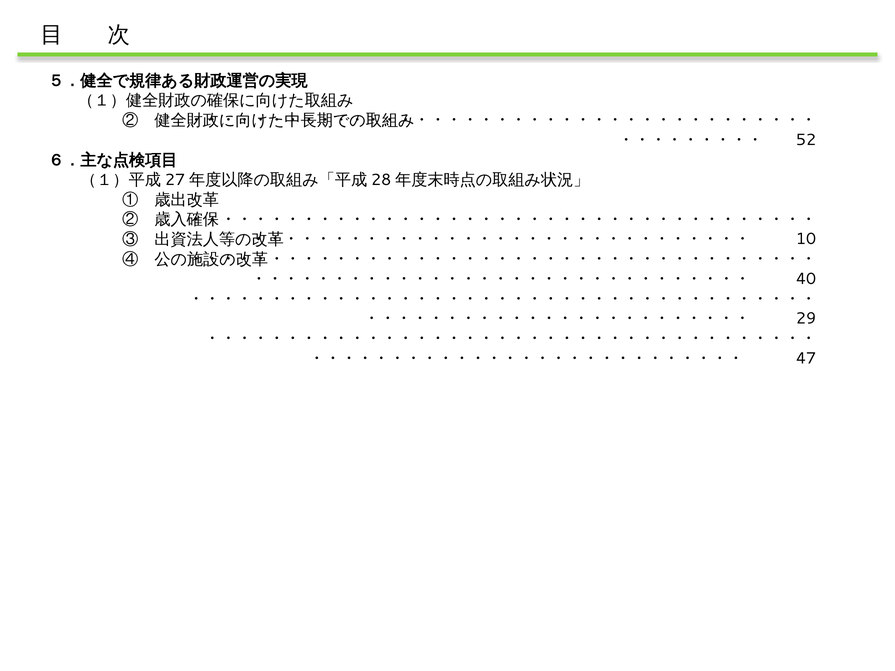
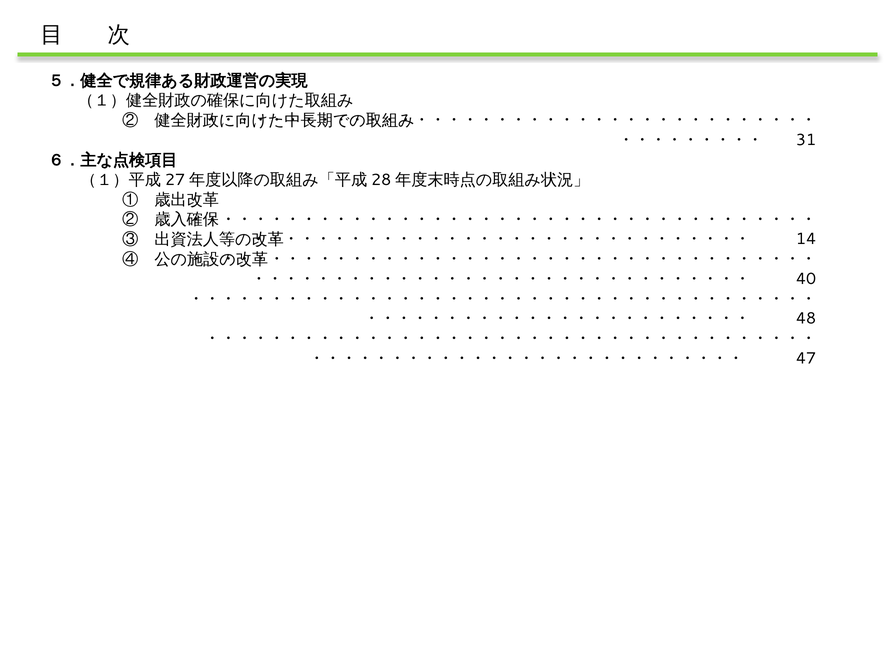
52: 52 -> 31
10: 10 -> 14
29: 29 -> 48
